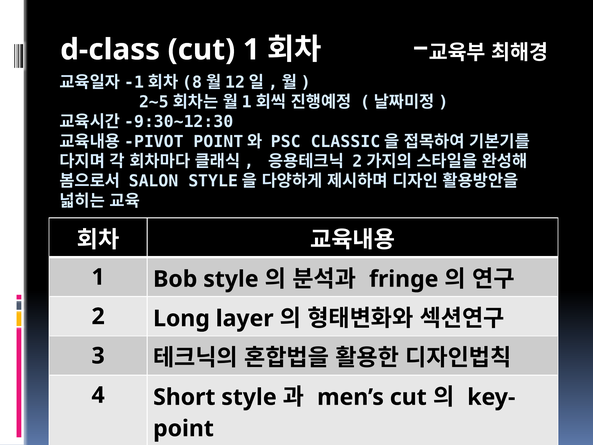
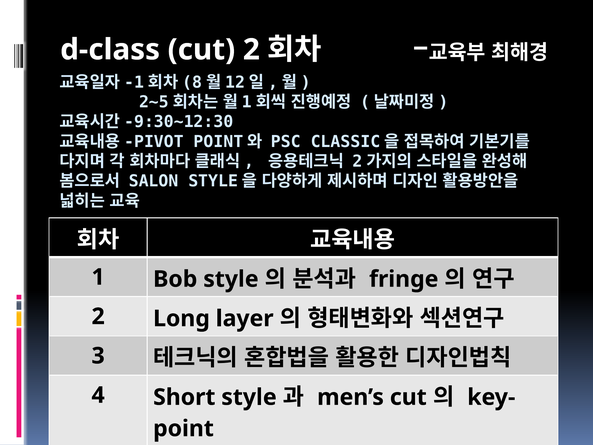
cut 1: 1 -> 2
